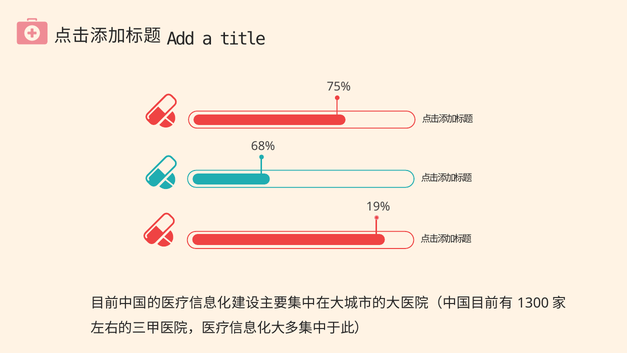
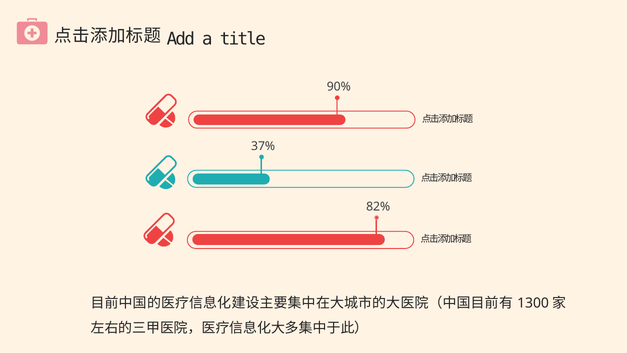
75%: 75% -> 90%
68%: 68% -> 37%
19%: 19% -> 82%
